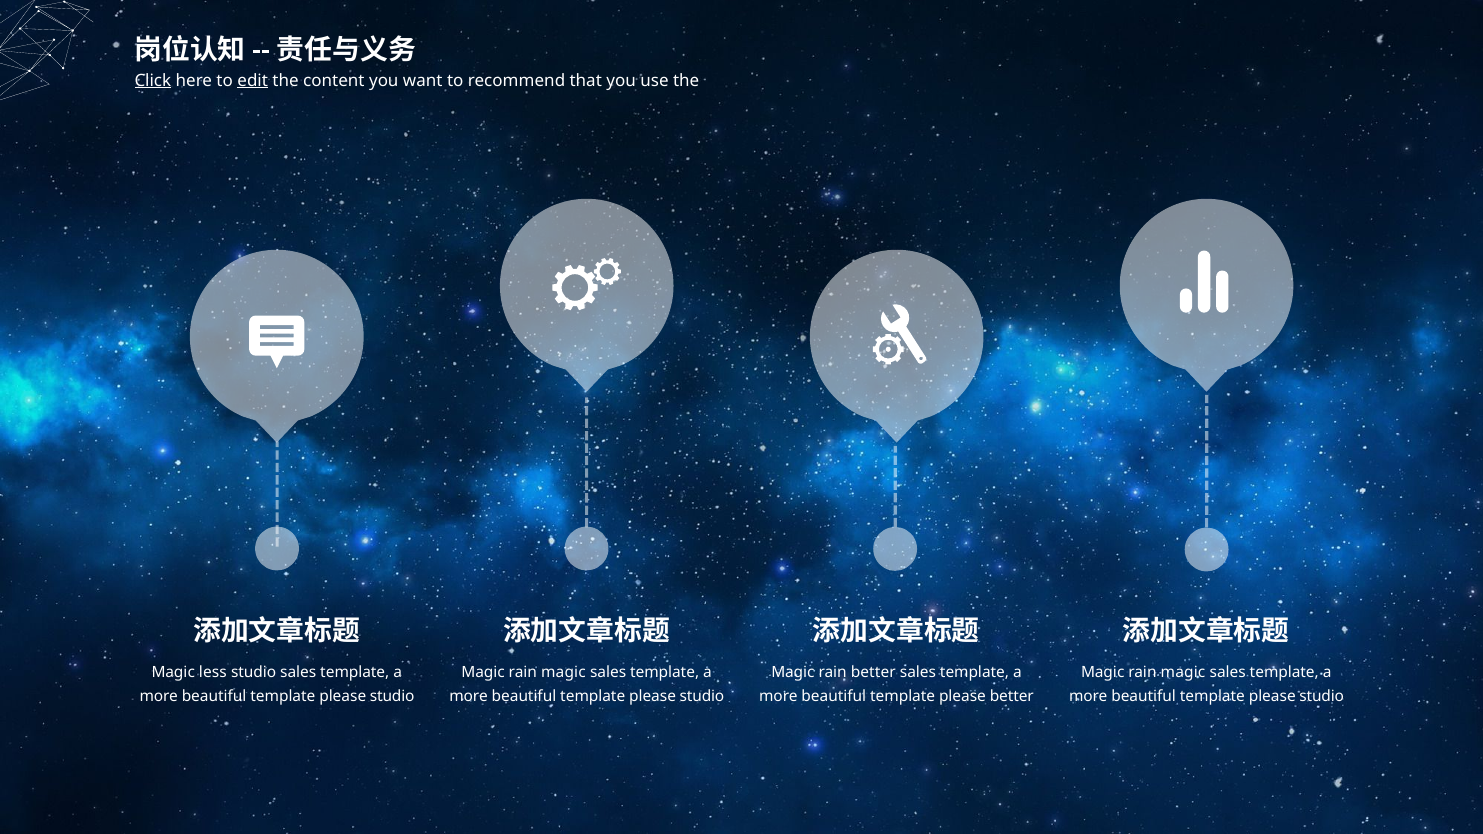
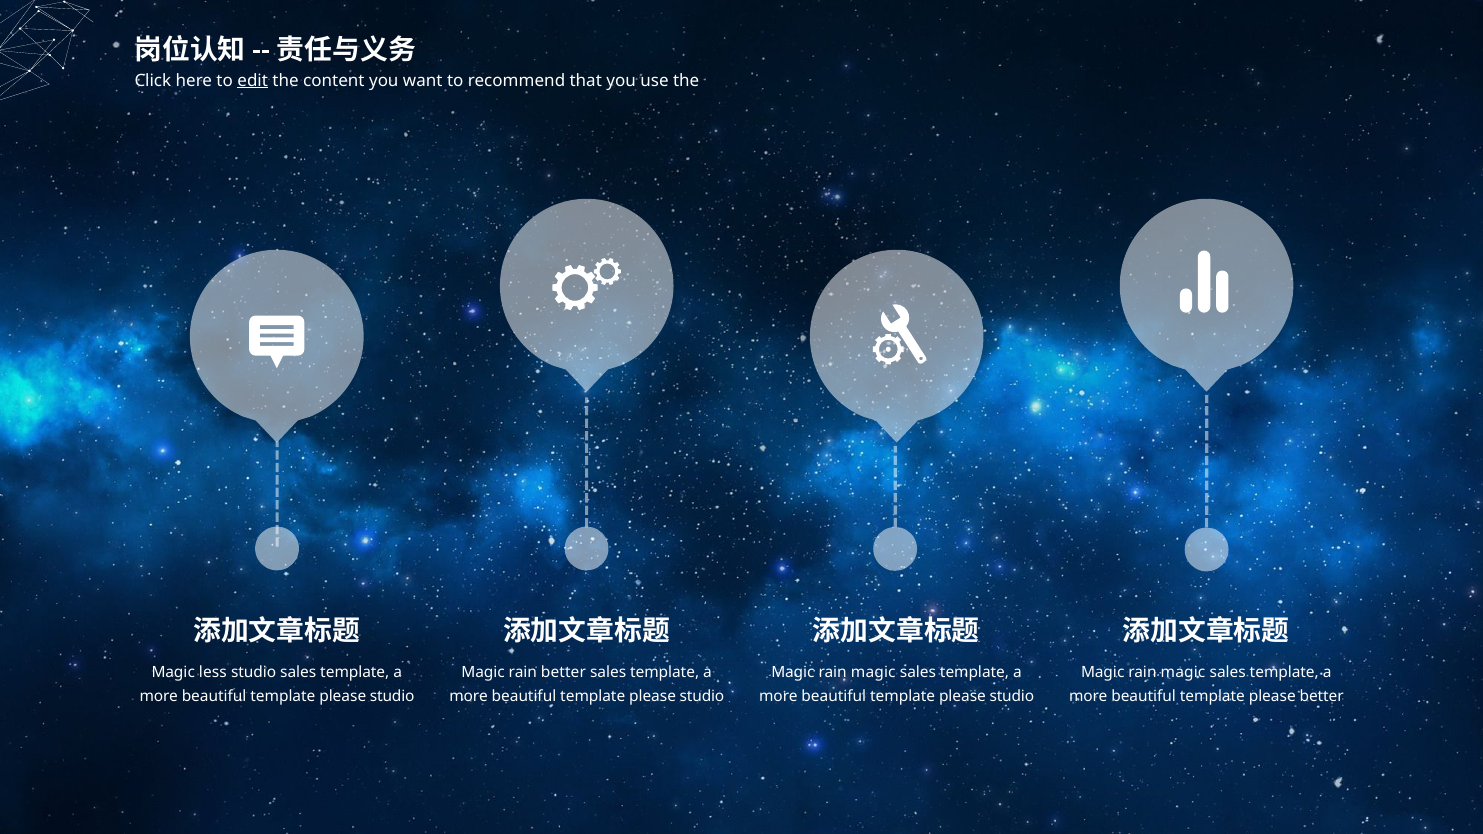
Click underline: present -> none
magic at (563, 673): magic -> better
better at (873, 673): better -> magic
better at (1012, 697): better -> studio
studio at (1322, 697): studio -> better
